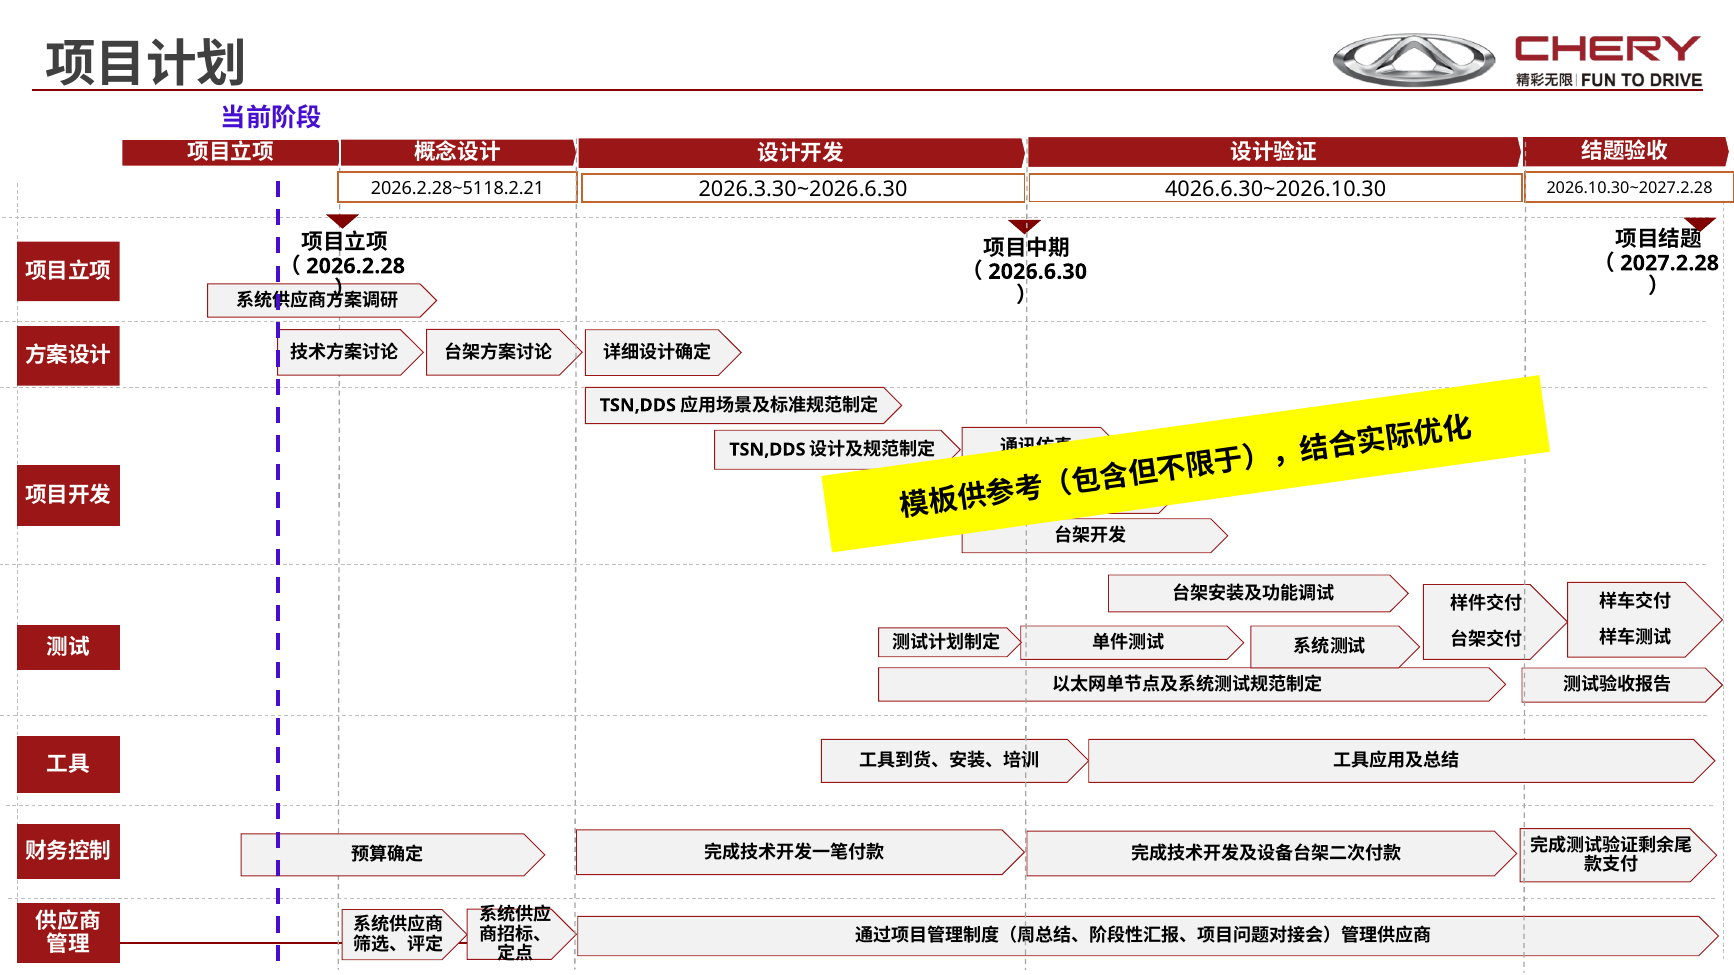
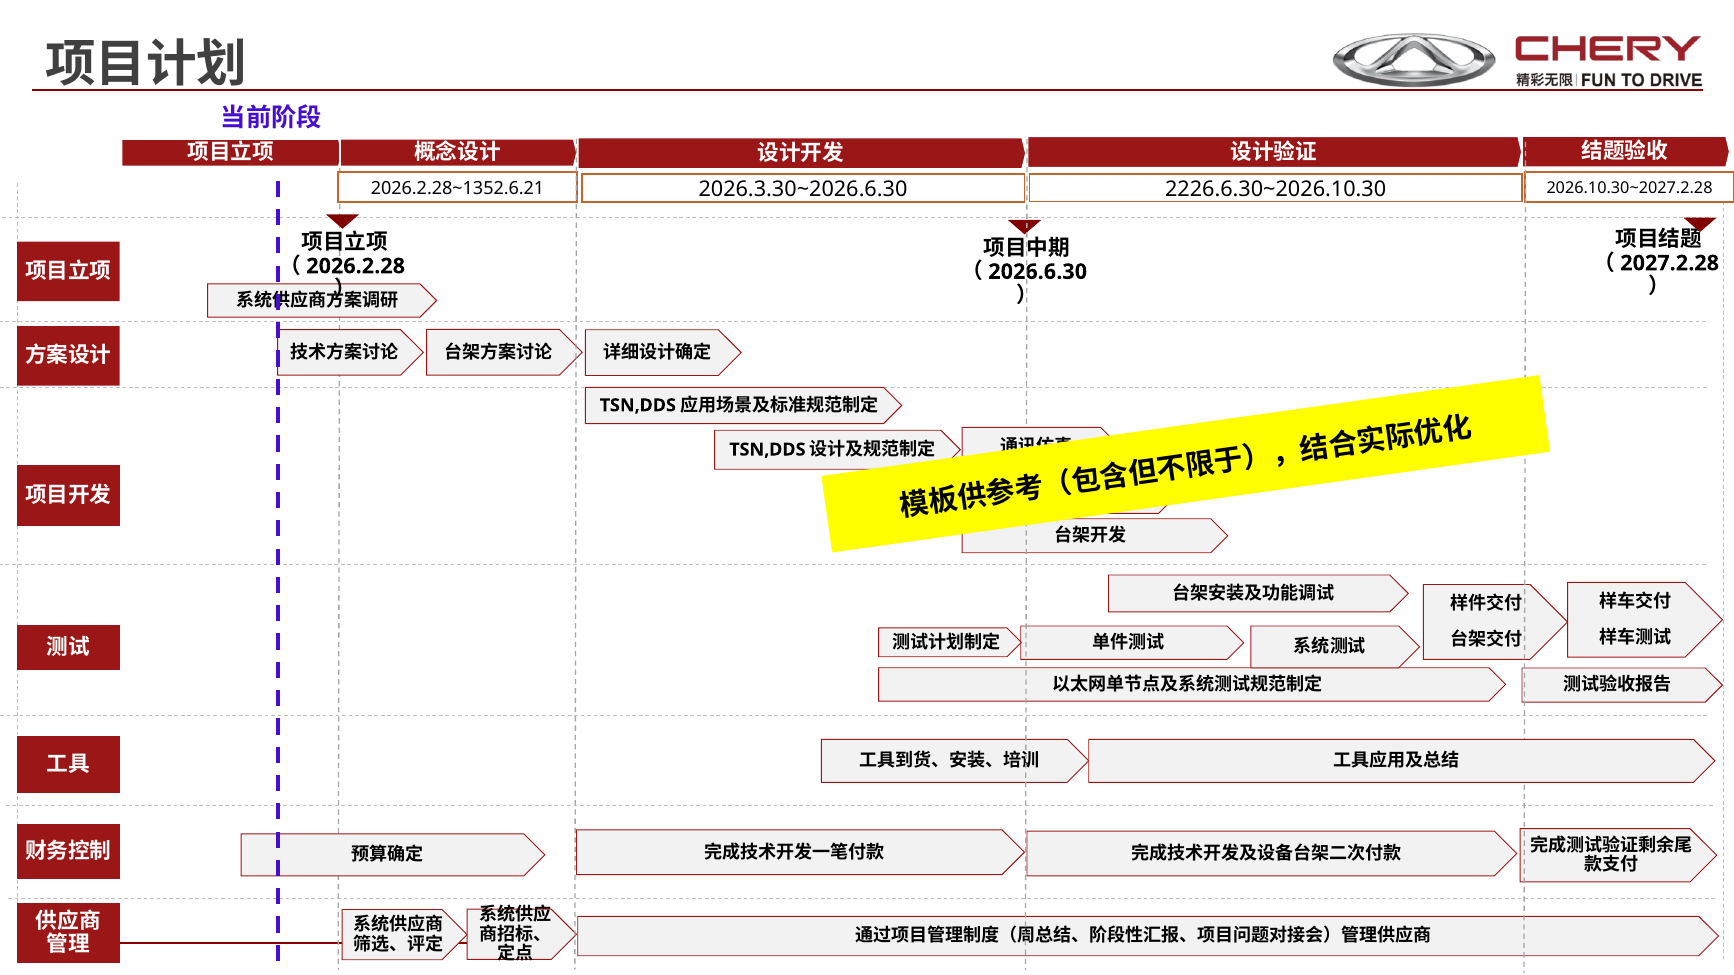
2026.2.28~5118.2.21: 2026.2.28~5118.2.21 -> 2026.2.28~1352.6.21
4026.6.30~2026.10.30: 4026.6.30~2026.10.30 -> 2226.6.30~2026.10.30
